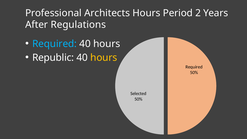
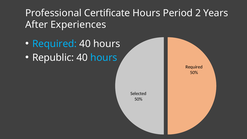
Architects: Architects -> Certificate
Regulations: Regulations -> Experiences
hours at (104, 58) colour: yellow -> light blue
